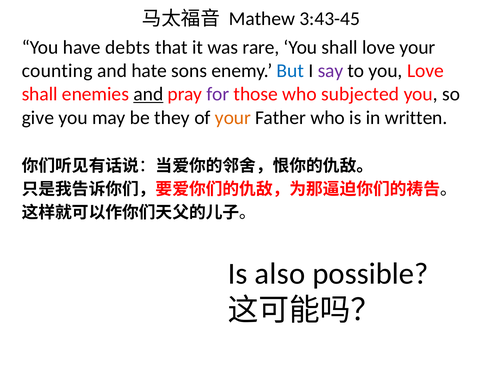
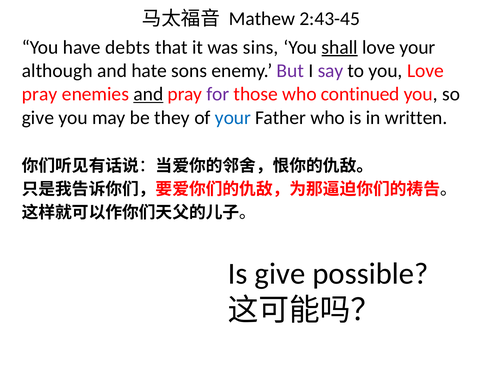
3:43-45: 3:43-45 -> 2:43-45
rare: rare -> sins
shall at (340, 47) underline: none -> present
counting: counting -> although
But colour: blue -> purple
shall at (40, 94): shall -> pray
subjected: subjected -> continued
your at (233, 118) colour: orange -> blue
Is also: also -> give
